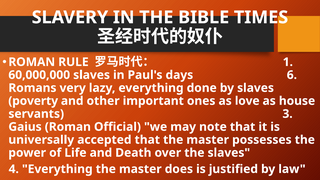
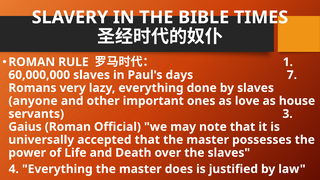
6: 6 -> 7
poverty: poverty -> anyone
